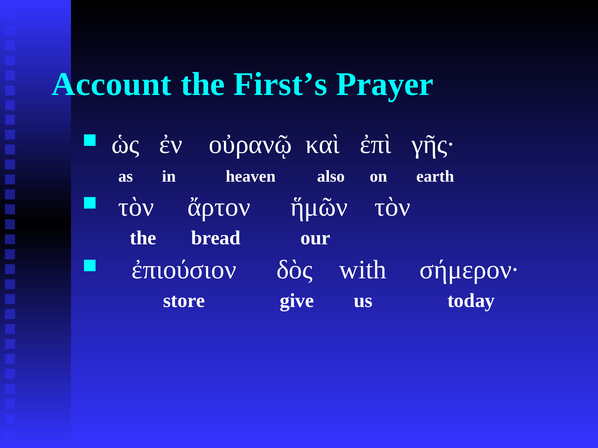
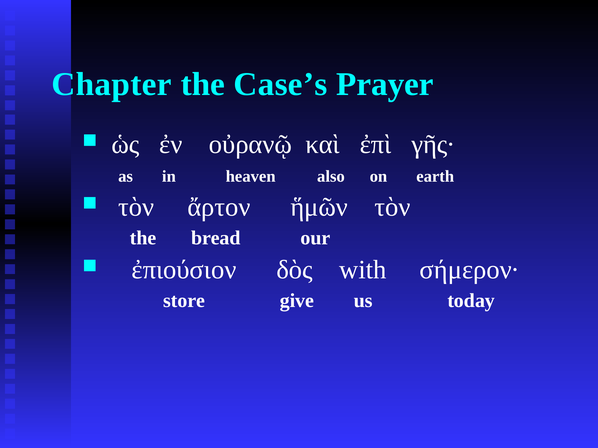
Account: Account -> Chapter
First’s: First’s -> Case’s
